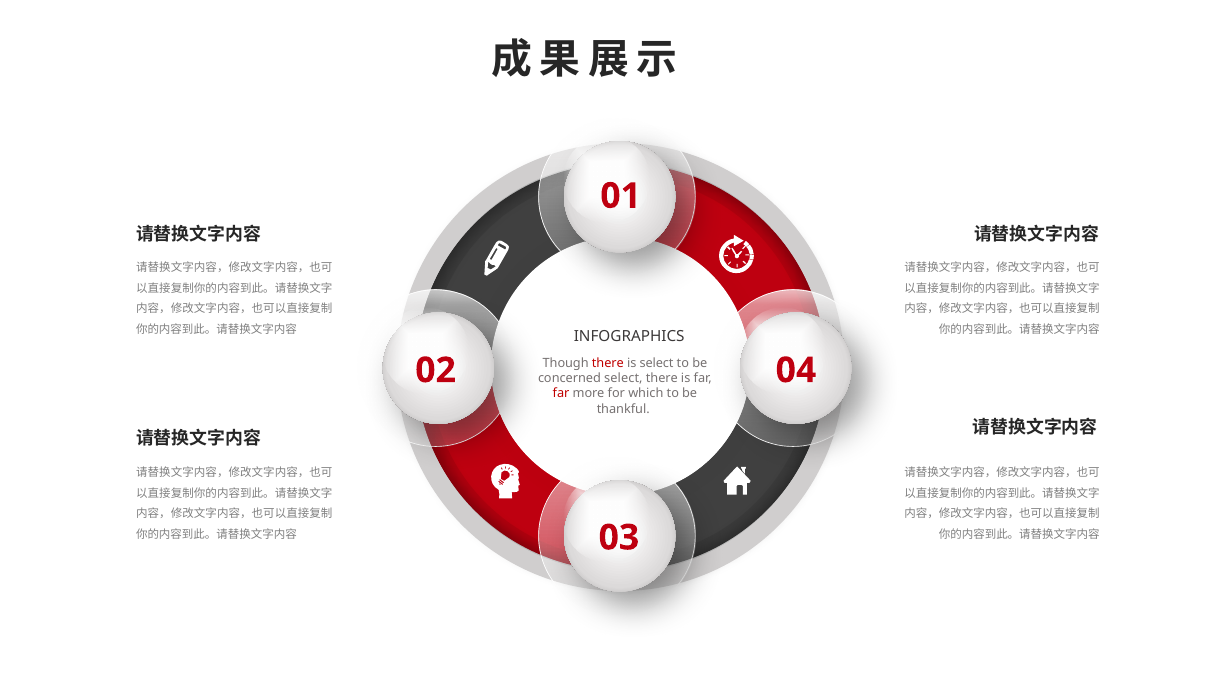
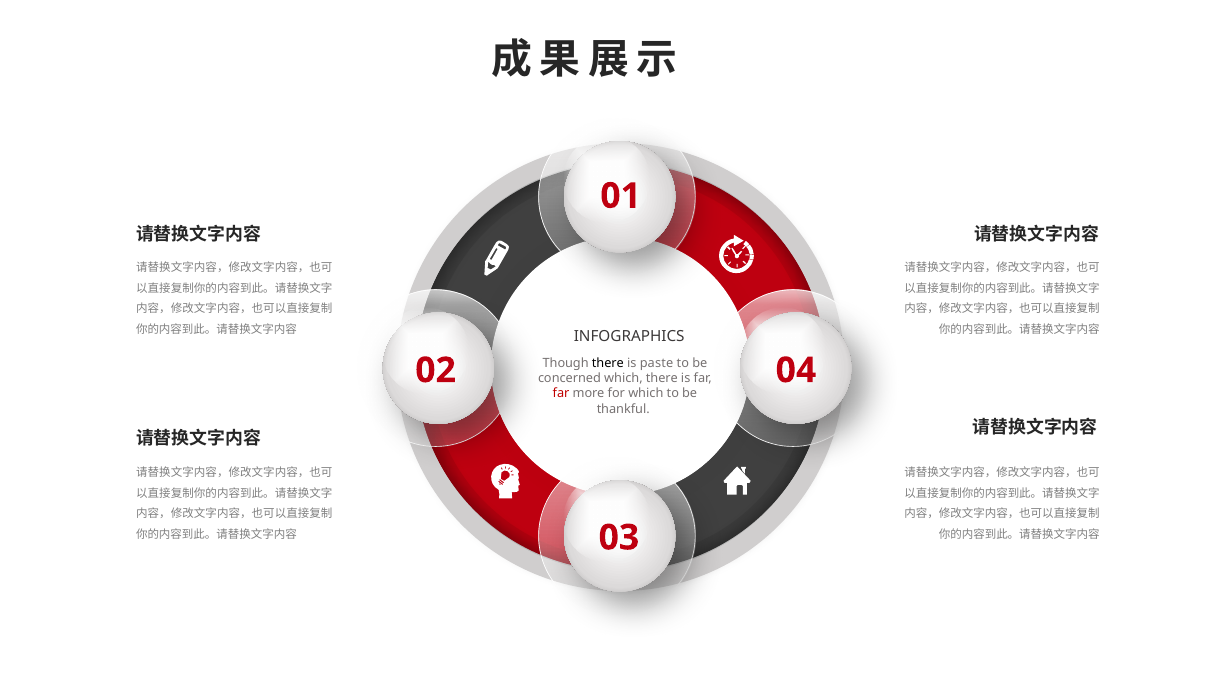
there at (608, 363) colour: red -> black
is select: select -> paste
concerned select: select -> which
